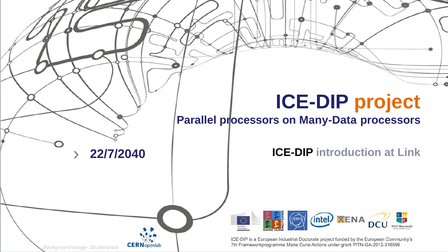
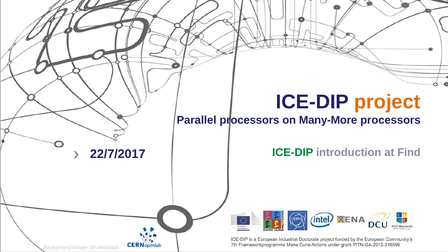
Many-Data: Many-Data -> Many-More
22/7/2040: 22/7/2040 -> 22/7/2017
ICE-DIP at (293, 153) colour: black -> green
Link: Link -> Find
